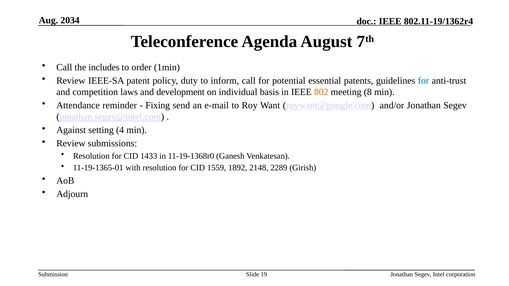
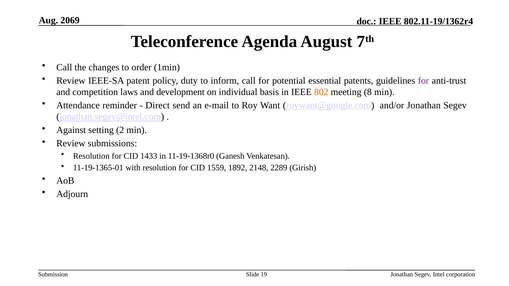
2034: 2034 -> 2069
includes: includes -> changes
for at (424, 81) colour: blue -> purple
Fixing: Fixing -> Direct
4: 4 -> 2
